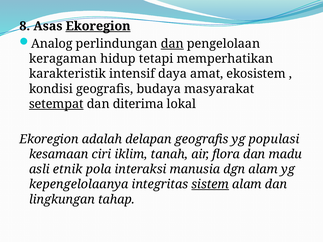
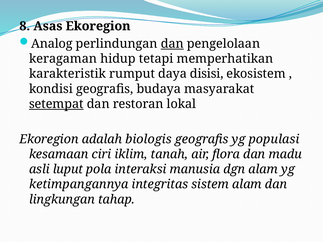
Ekoregion at (98, 26) underline: present -> none
intensif: intensif -> rumput
amat: amat -> disisi
diterima: diterima -> restoran
delapan: delapan -> biologis
etnik: etnik -> luput
kepengelolaanya: kepengelolaanya -> ketimpangannya
sistem underline: present -> none
